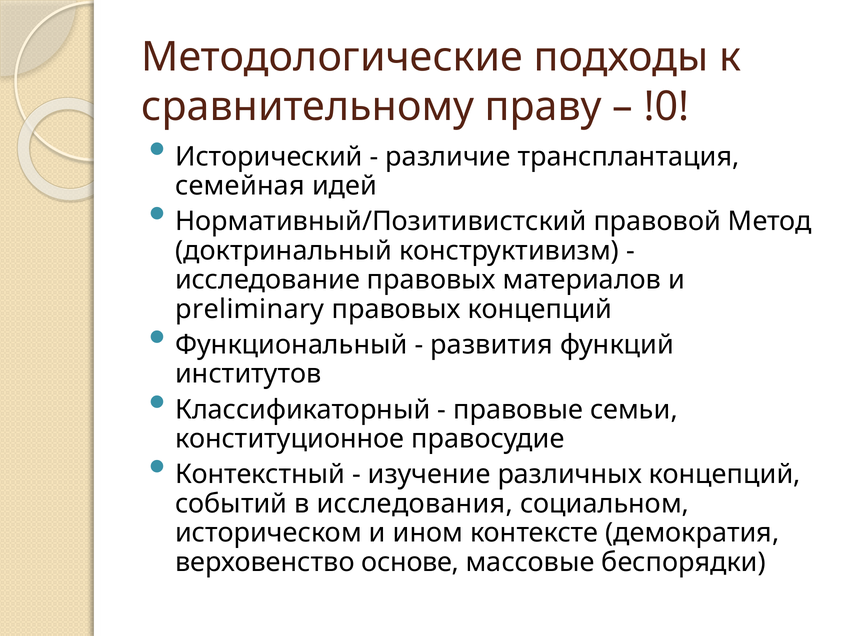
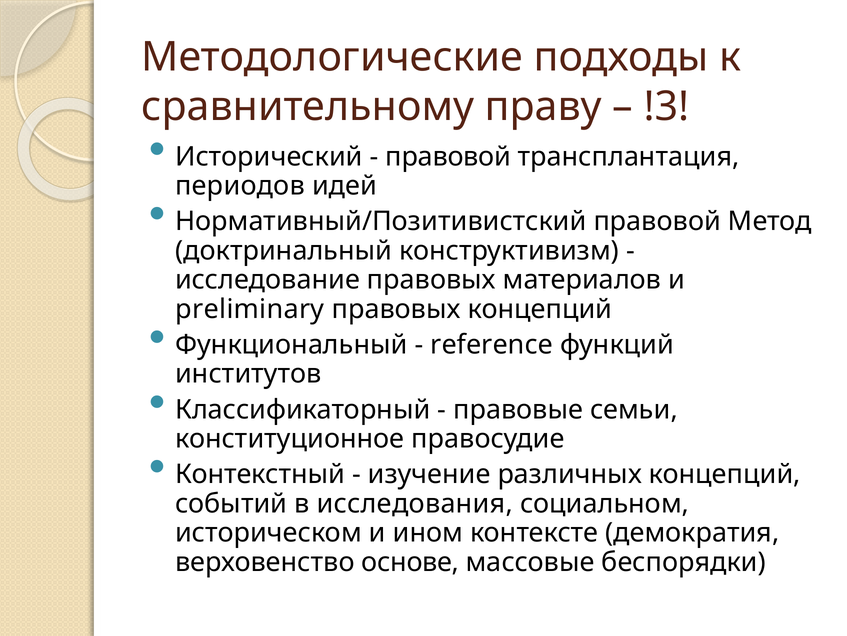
!0: !0 -> !3
различие at (448, 156): различие -> правовой
семейная: семейная -> периодов
развития: развития -> reference
